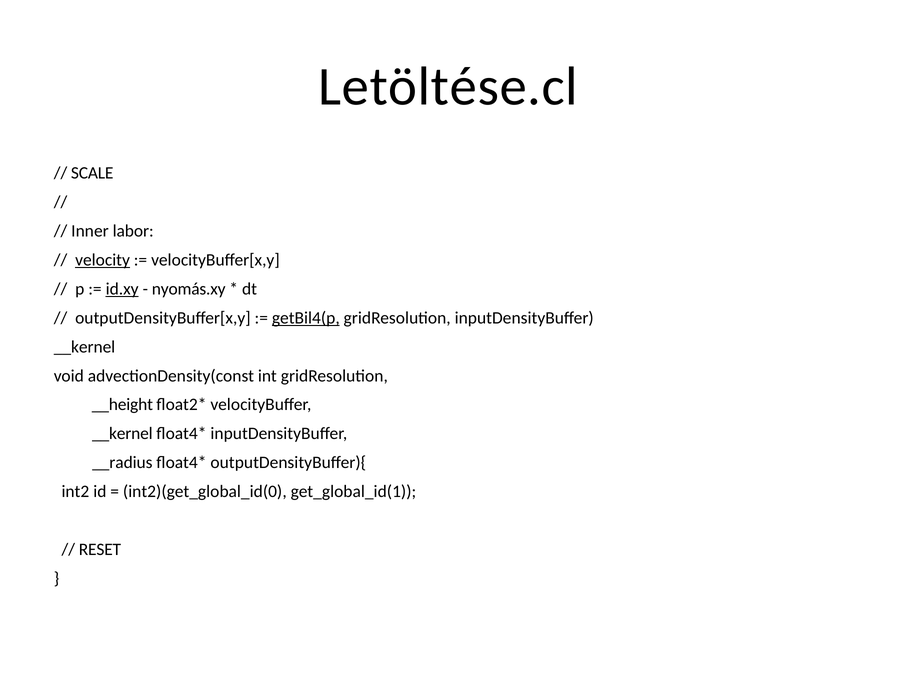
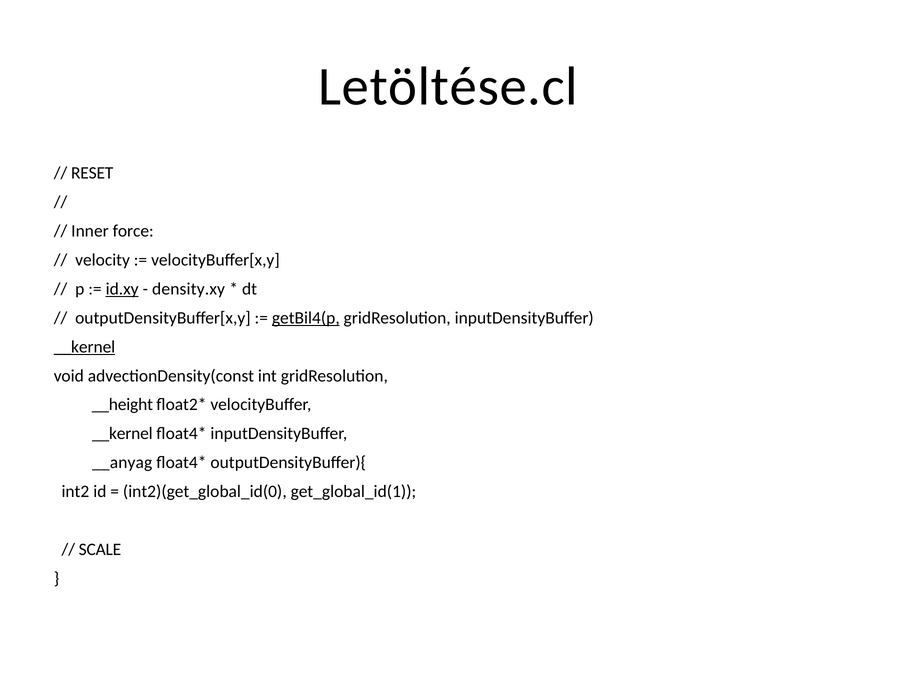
SCALE: SCALE -> RESET
labor: labor -> force
velocity underline: present -> none
nyomás.xy: nyomás.xy -> density.xy
__kernel at (85, 347) underline: none -> present
__radius: __radius -> __anyag
RESET: RESET -> SCALE
